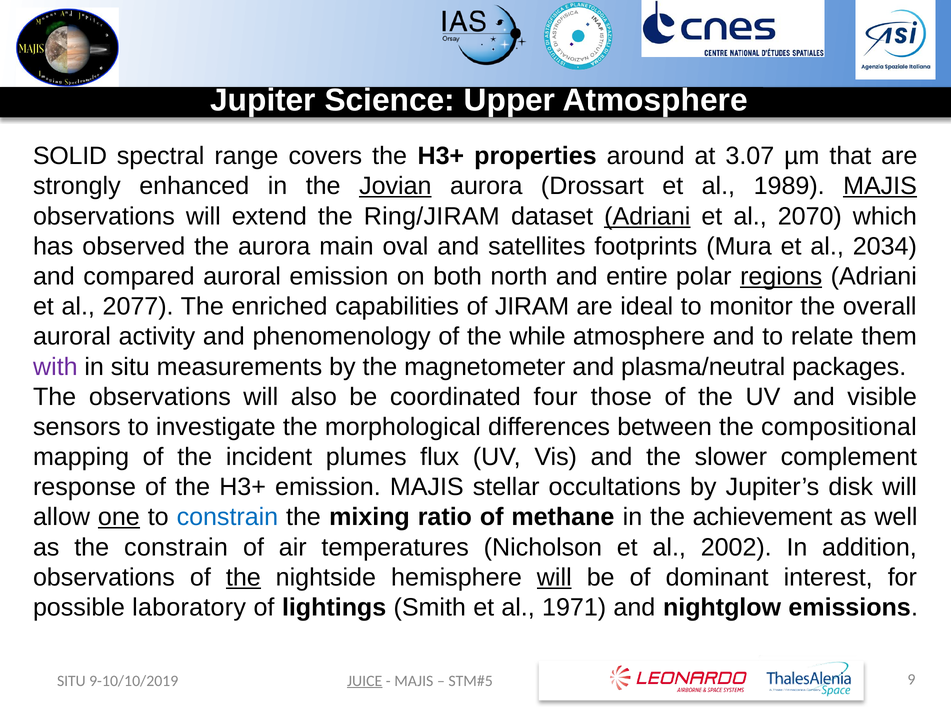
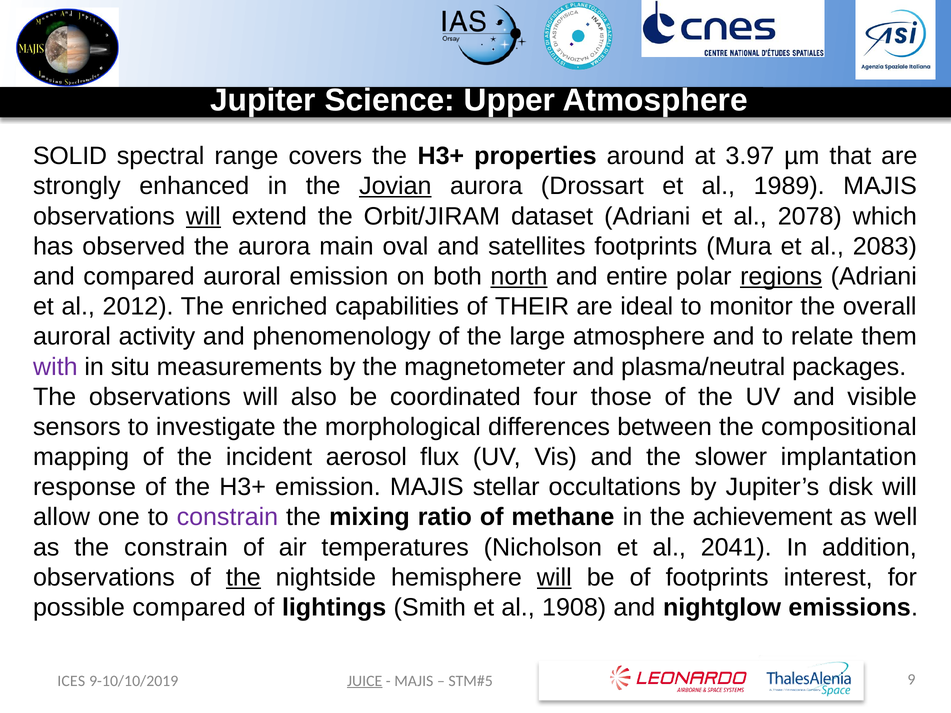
3.07: 3.07 -> 3.97
MAJIS at (880, 186) underline: present -> none
will at (203, 216) underline: none -> present
Ring/JIRAM: Ring/JIRAM -> Orbit/JIRAM
Adriani at (647, 216) underline: present -> none
2070: 2070 -> 2078
2034: 2034 -> 2083
north underline: none -> present
2077: 2077 -> 2012
JIRAM: JIRAM -> THEIR
while: while -> large
plumes: plumes -> aerosol
complement: complement -> implantation
one underline: present -> none
constrain at (227, 517) colour: blue -> purple
2002: 2002 -> 2041
of dominant: dominant -> footprints
possible laboratory: laboratory -> compared
1971: 1971 -> 1908
SITU at (71, 681): SITU -> ICES
